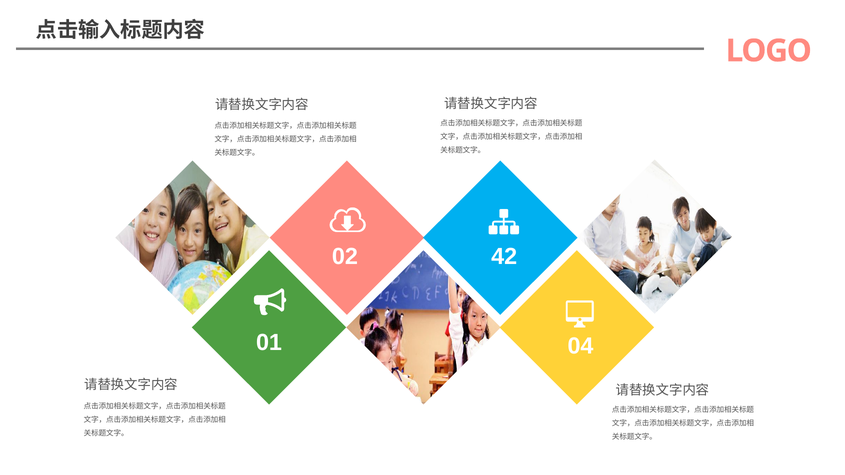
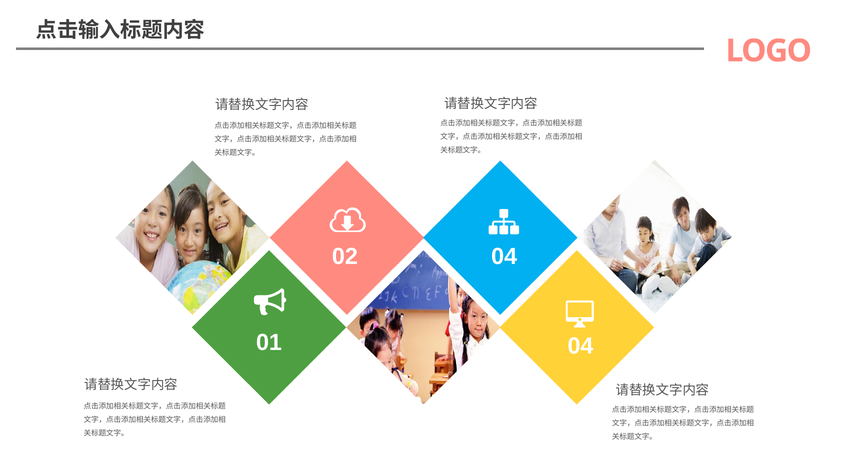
02 42: 42 -> 04
